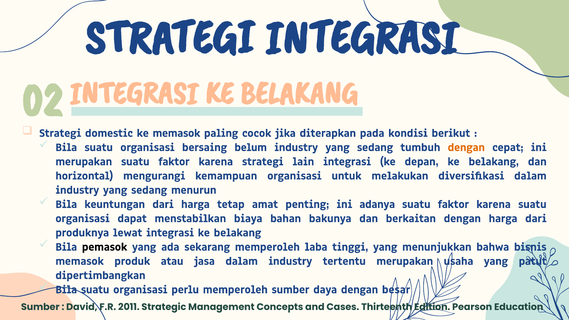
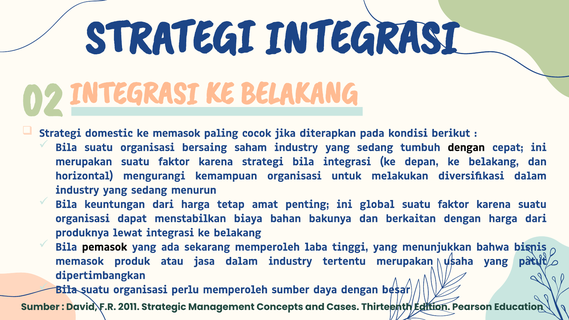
belum: belum -> saham
dengan at (466, 147) colour: orange -> black
strategi lain: lain -> bila
adanya: adanya -> global
